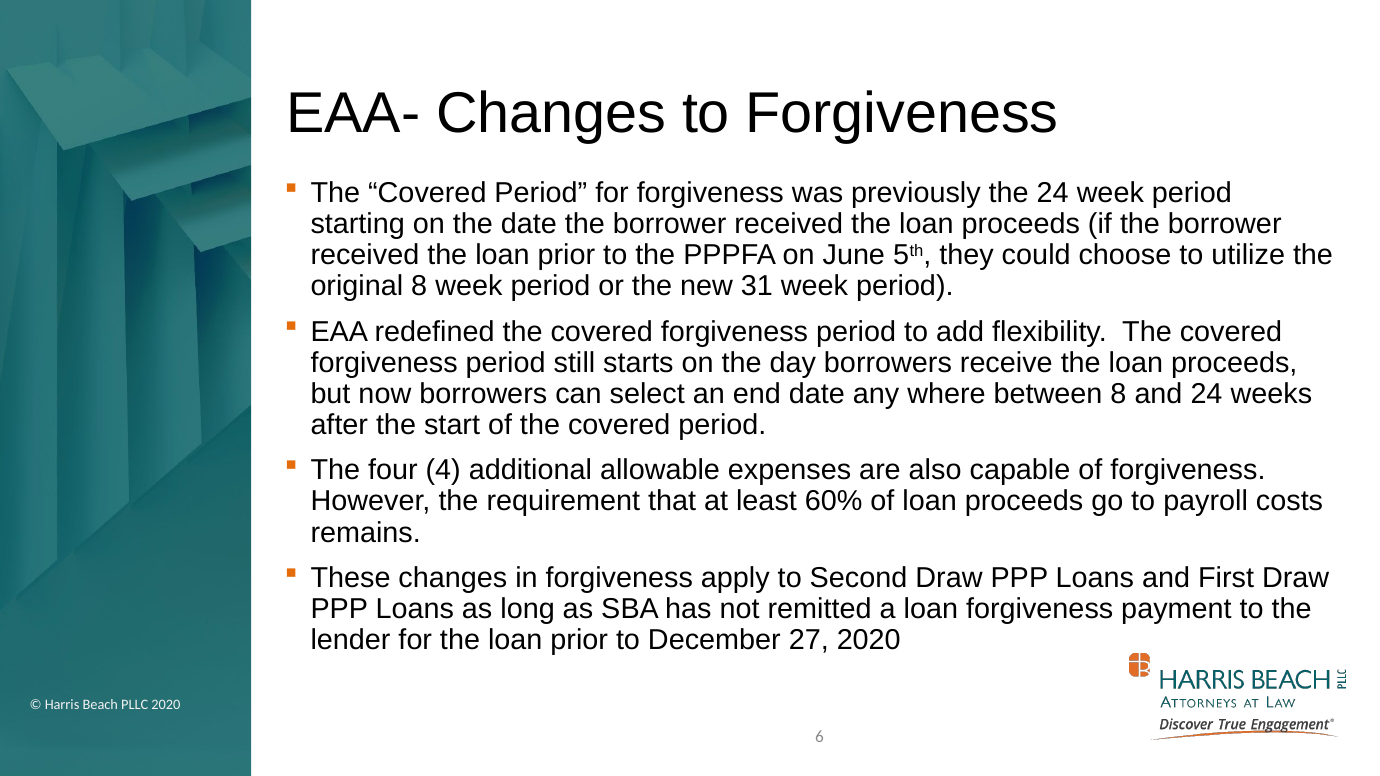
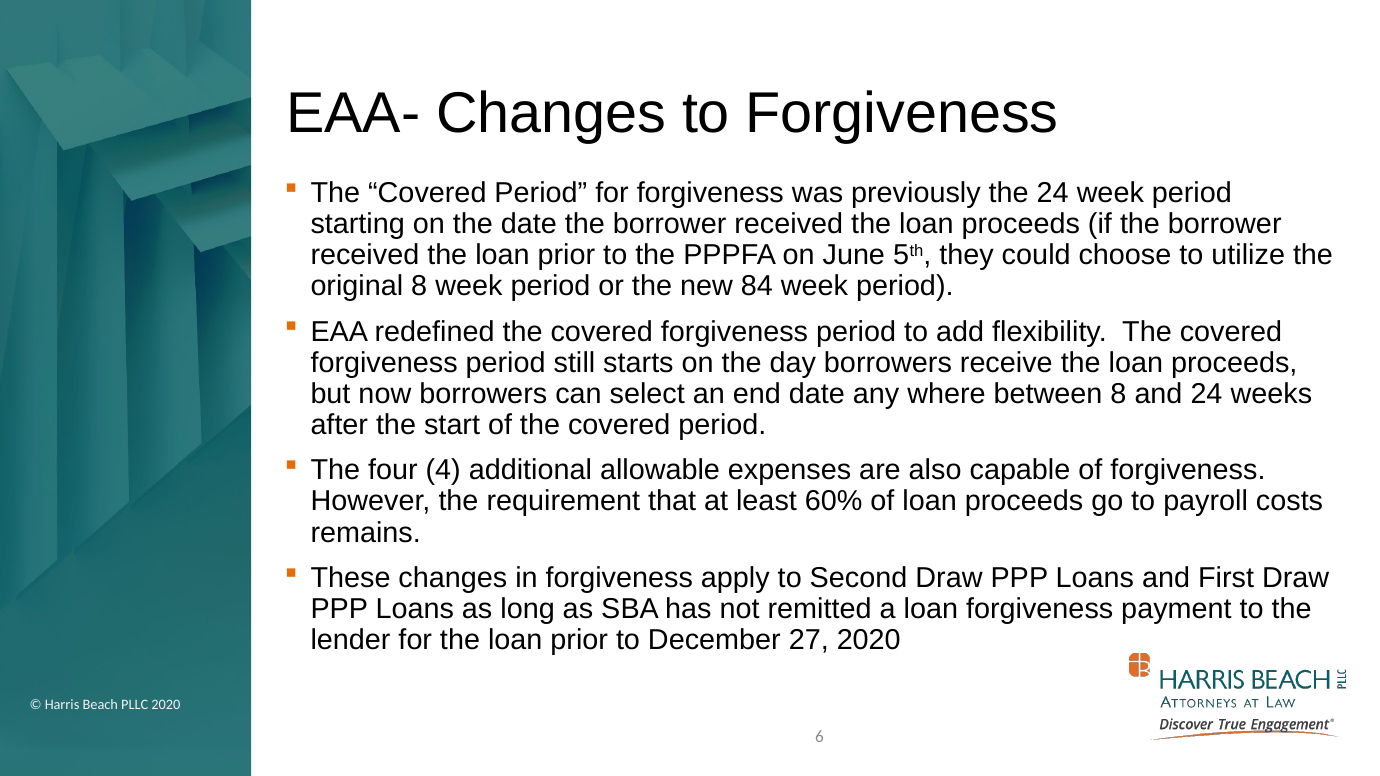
31: 31 -> 84
